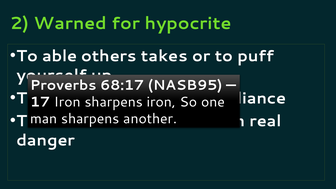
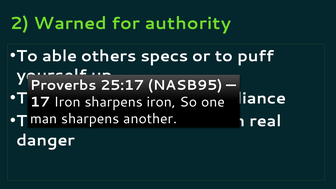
hypocrite: hypocrite -> authority
takes: takes -> specs
68:17: 68:17 -> 25:17
